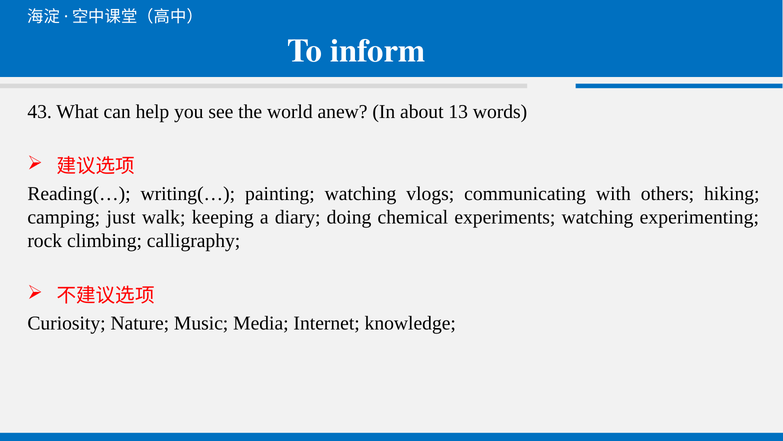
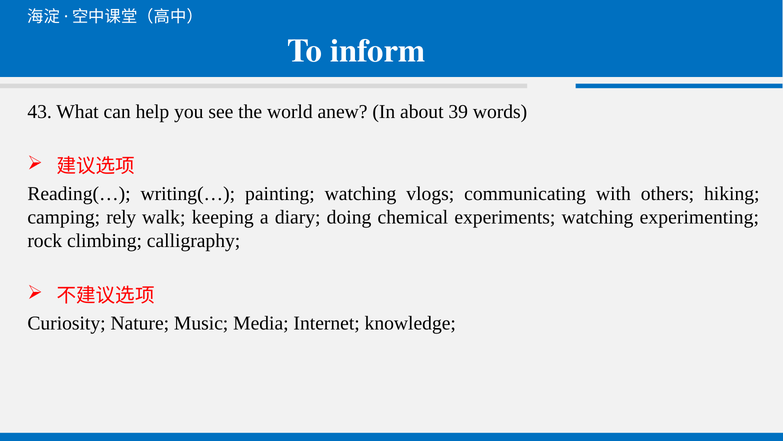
13: 13 -> 39
just: just -> rely
